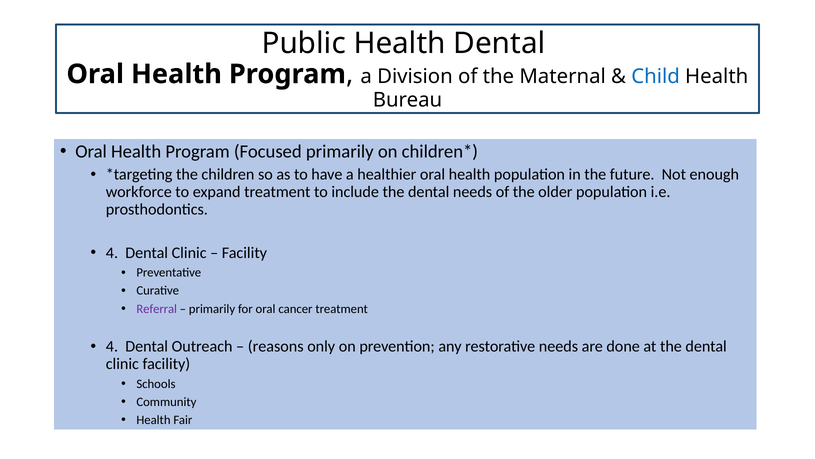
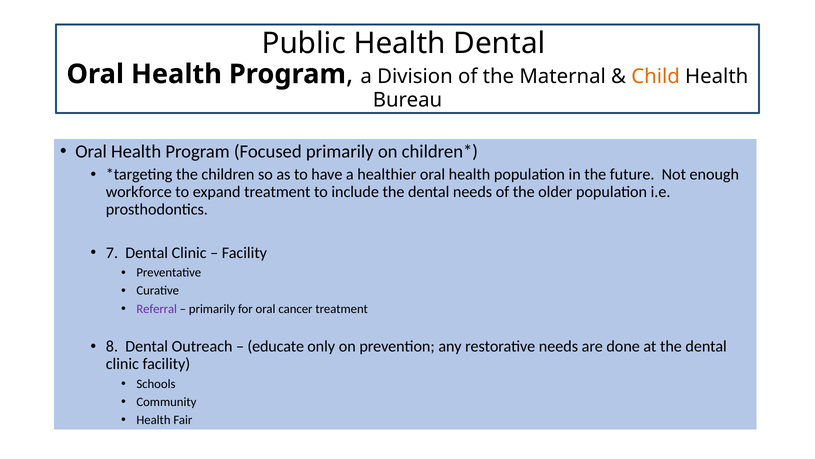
Child colour: blue -> orange
4 at (112, 253): 4 -> 7
4 at (112, 346): 4 -> 8
reasons: reasons -> educate
